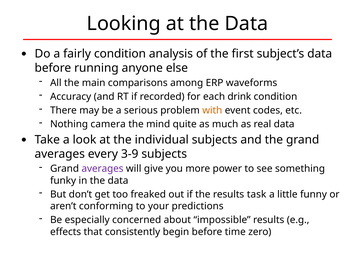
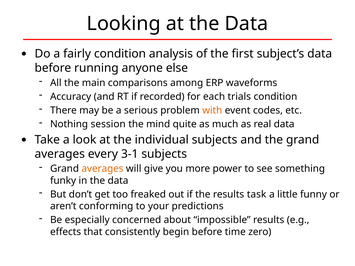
drink: drink -> trials
camera: camera -> session
3-9: 3-9 -> 3-1
averages at (102, 169) colour: purple -> orange
